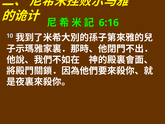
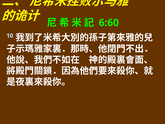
6:16: 6:16 -> 6:60
